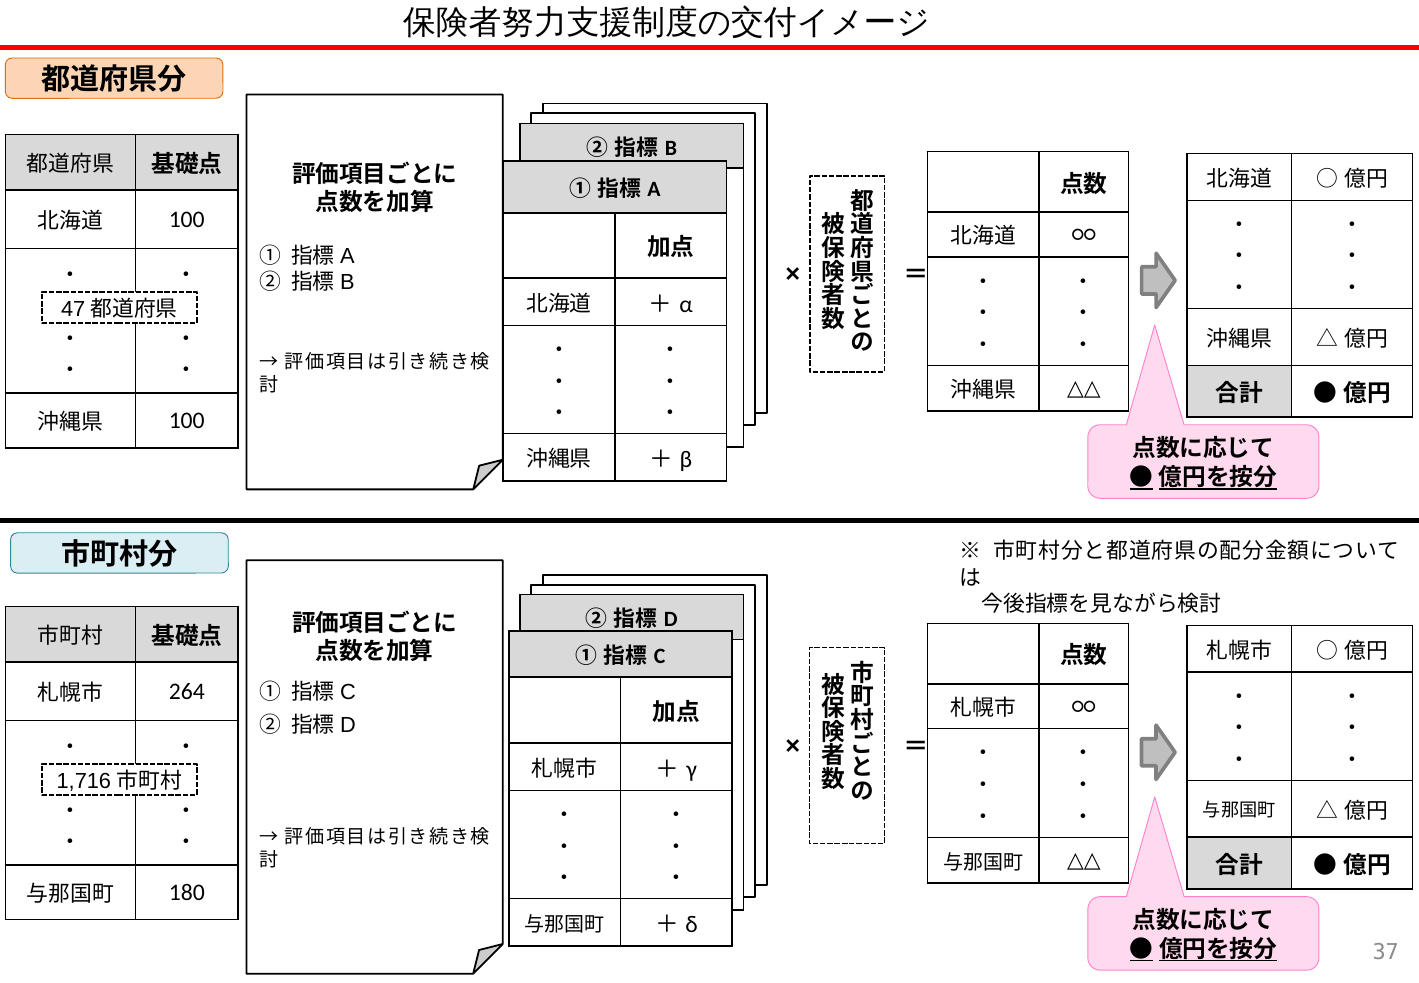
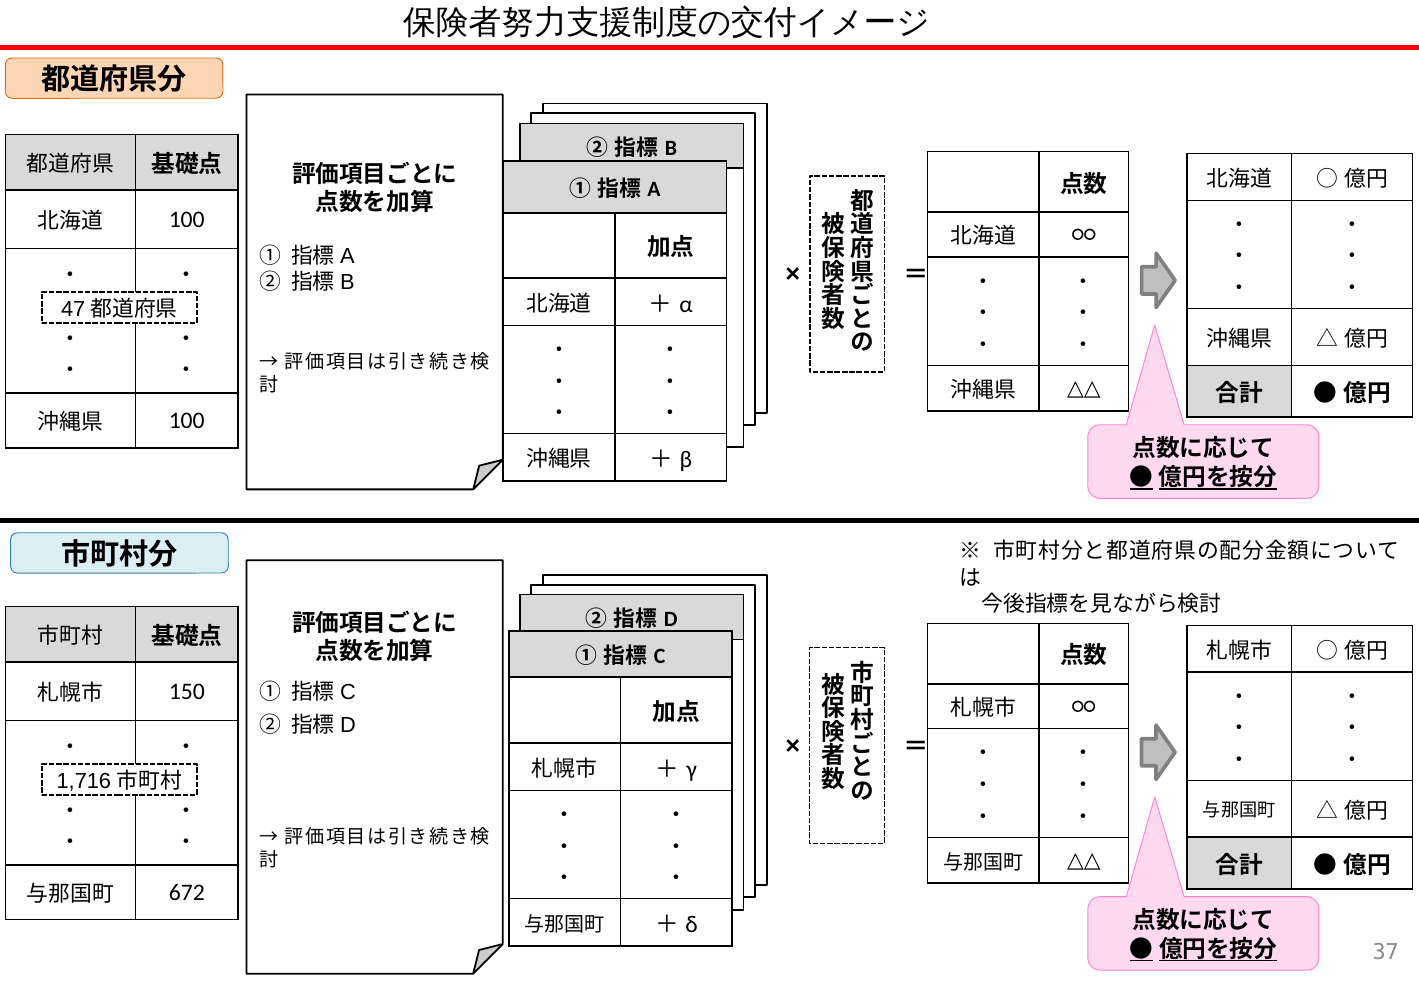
264: 264 -> 150
180: 180 -> 672
